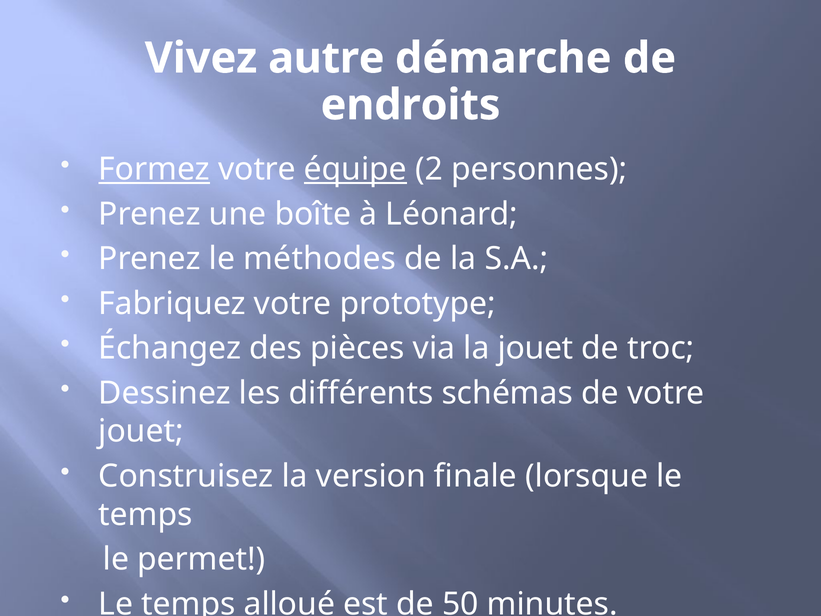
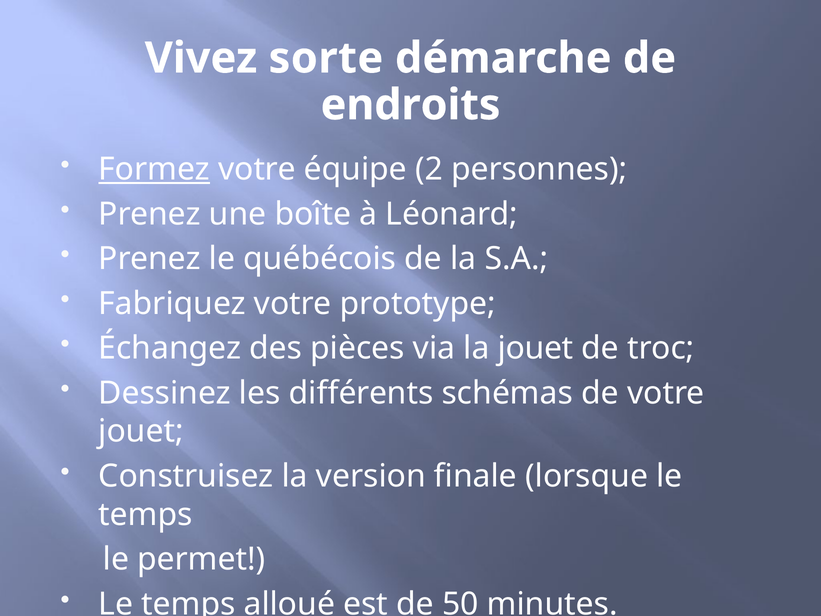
autre: autre -> sorte
équipe underline: present -> none
méthodes: méthodes -> québécois
